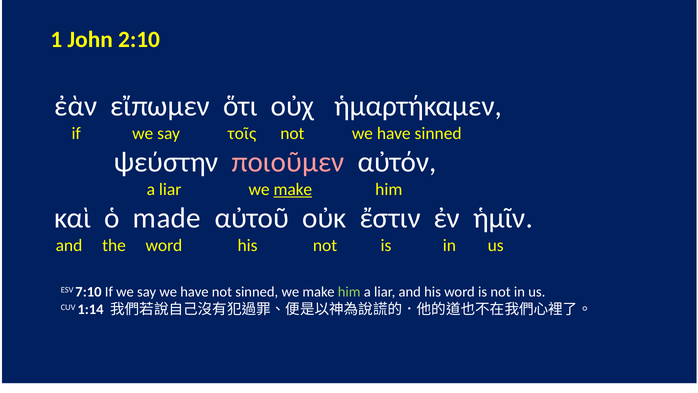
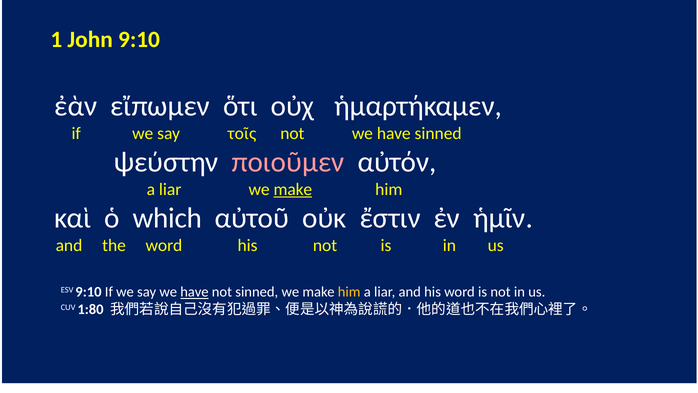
John 2:10: 2:10 -> 9:10
made: made -> which
ESV 7:10: 7:10 -> 9:10
have at (194, 293) underline: none -> present
him at (349, 293) colour: light green -> yellow
1:14: 1:14 -> 1:80
